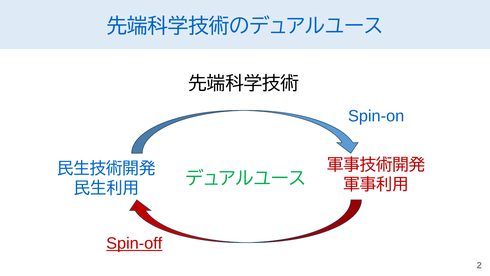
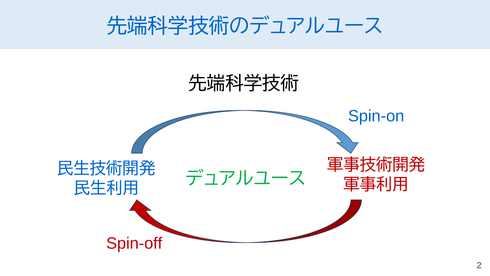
Spin-off underline: present -> none
